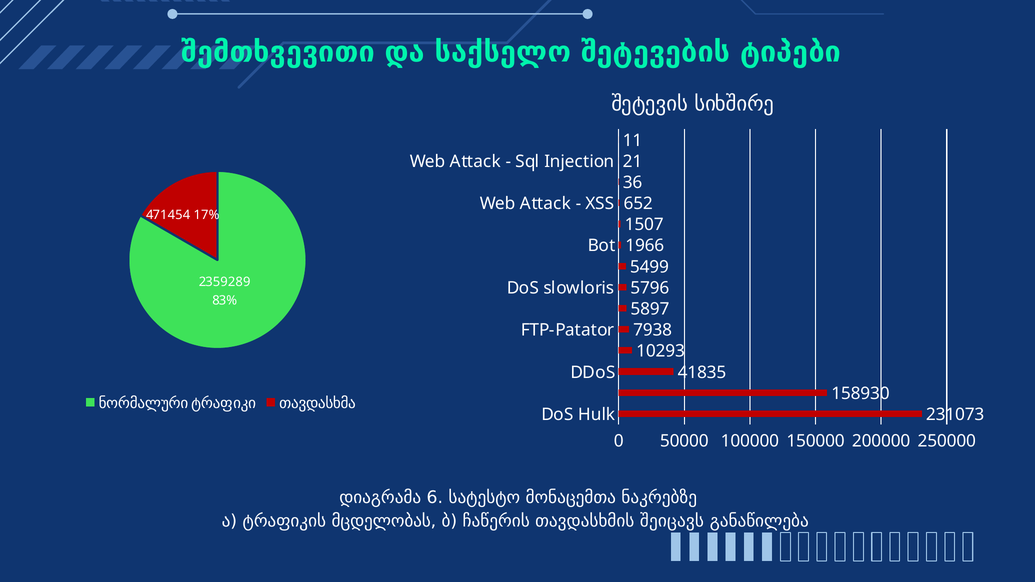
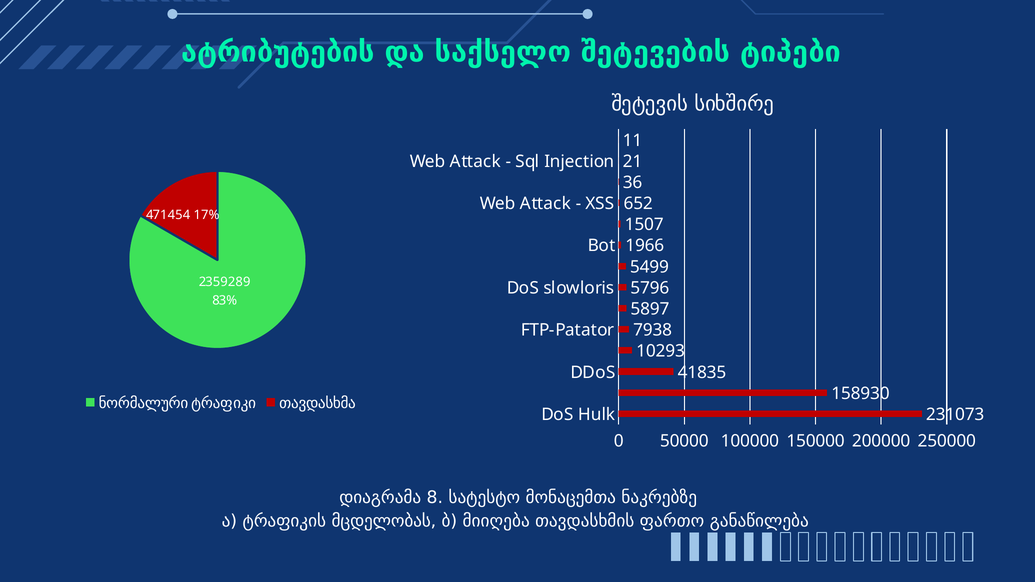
შემთხვევითი: შემთხვევითი -> ატრიბუტების
6: 6 -> 8
ჩაწერის: ჩაწერის -> მიიღება
შეიცავს: შეიცავს -> ფართო
